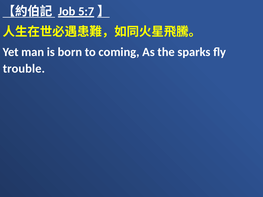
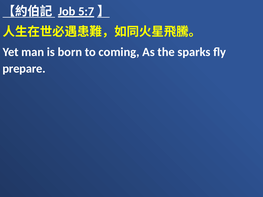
trouble: trouble -> prepare
